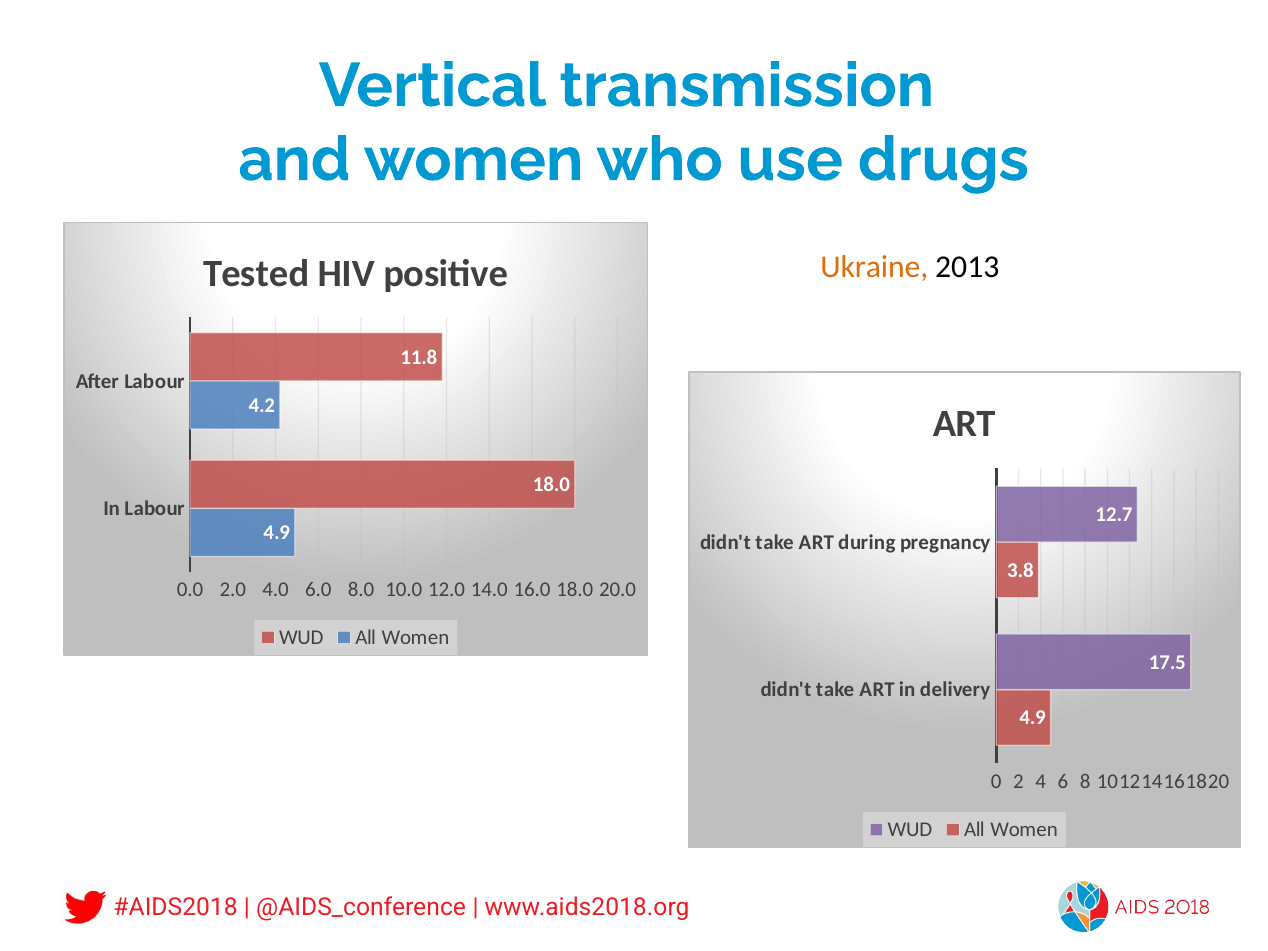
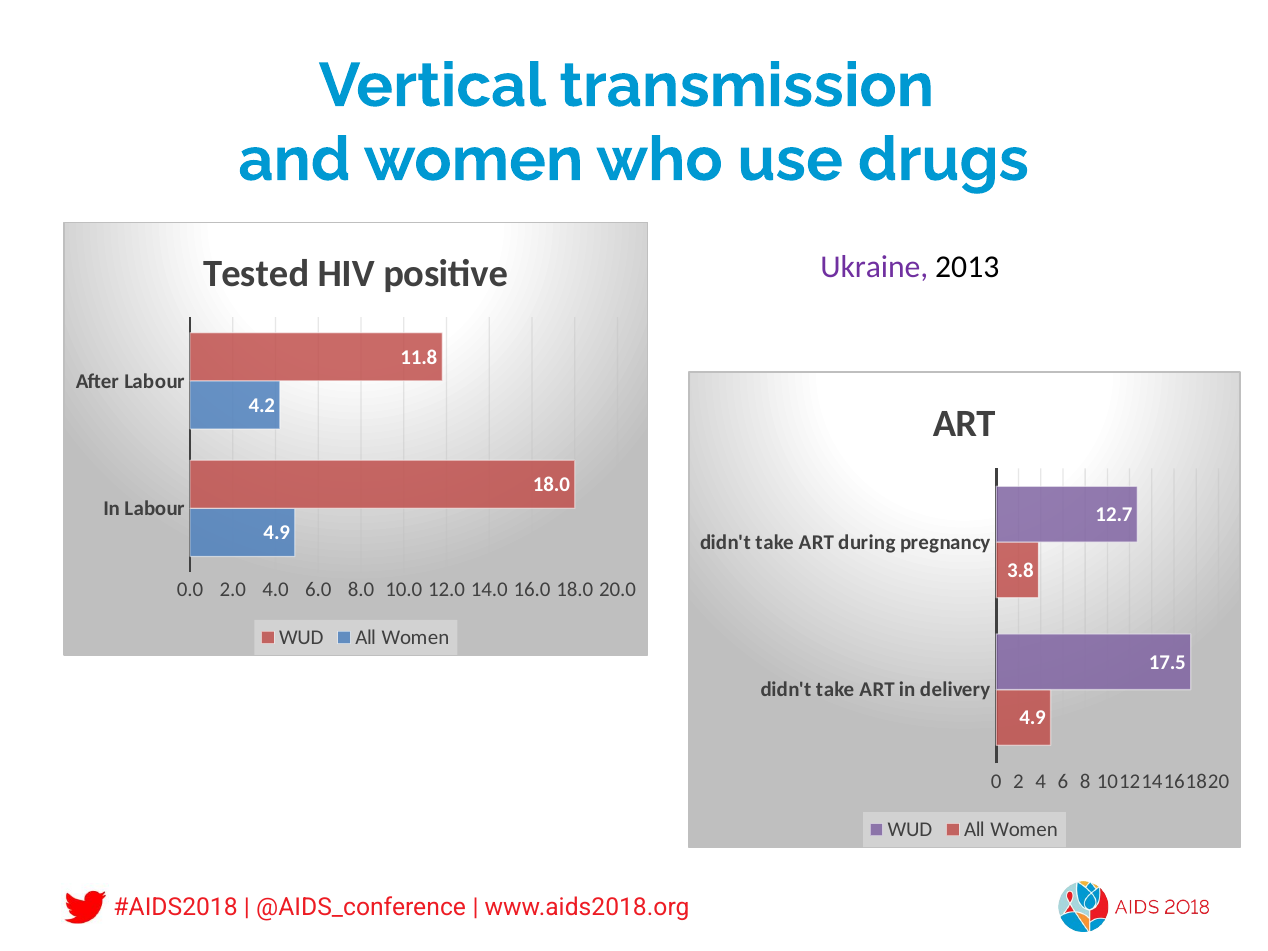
Ukraine colour: orange -> purple
